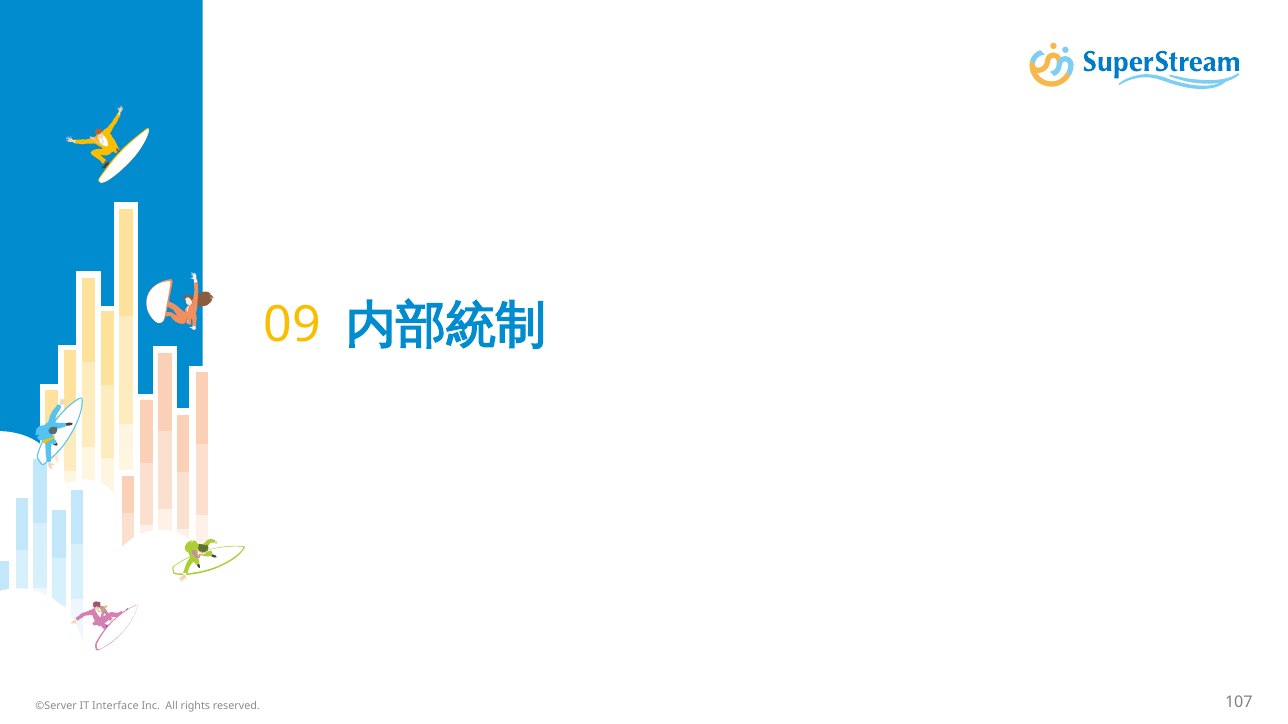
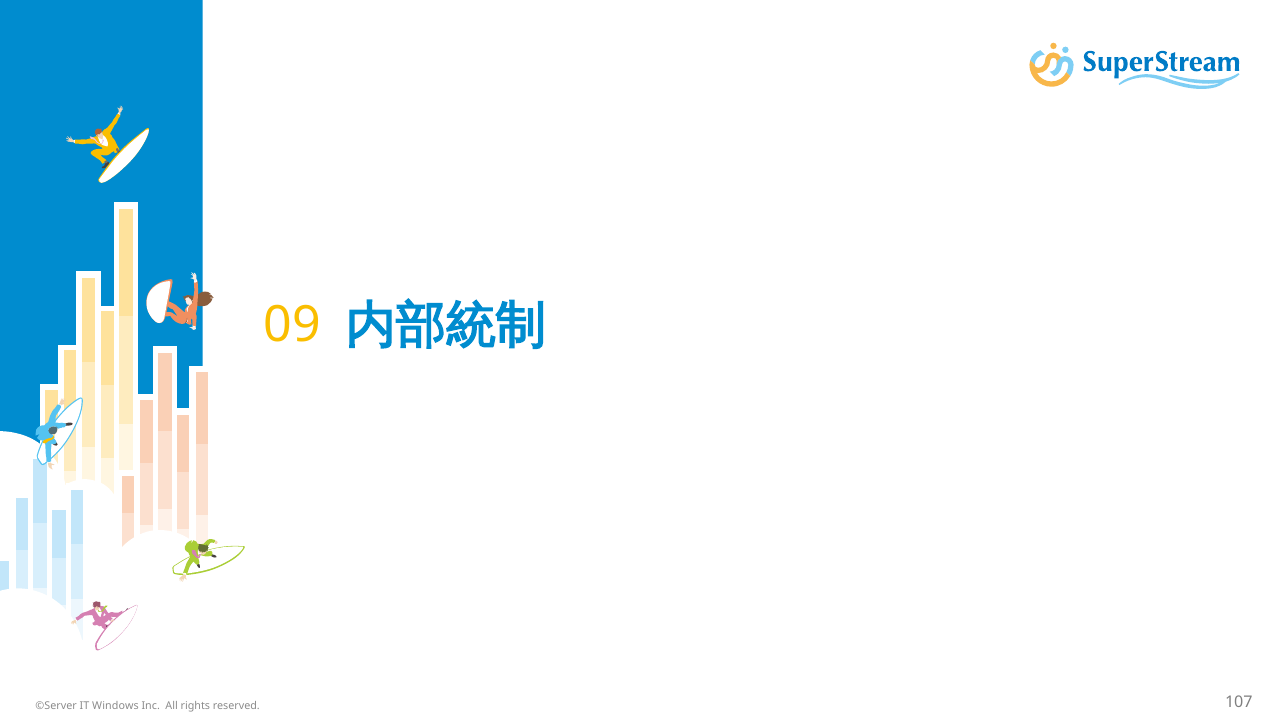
Interface: Interface -> Windows
